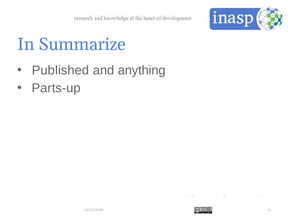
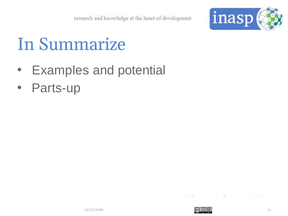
Published: Published -> Examples
anything: anything -> potential
